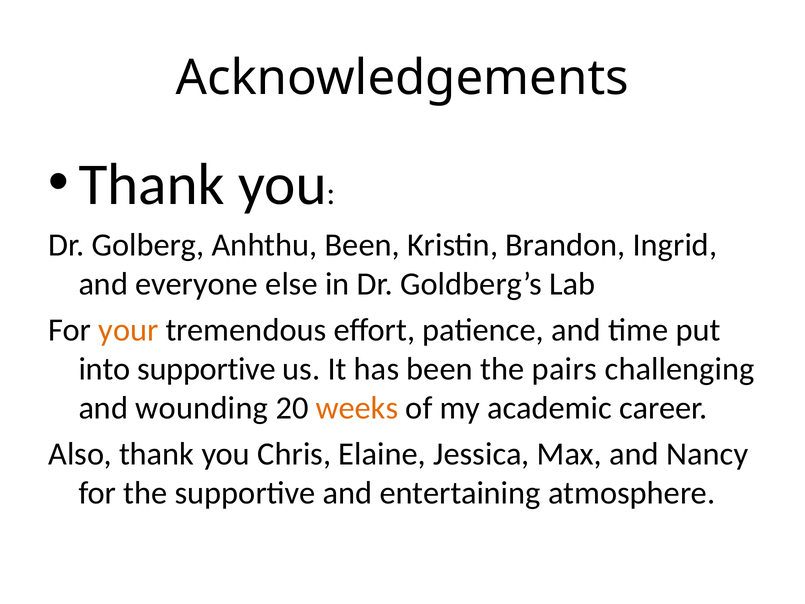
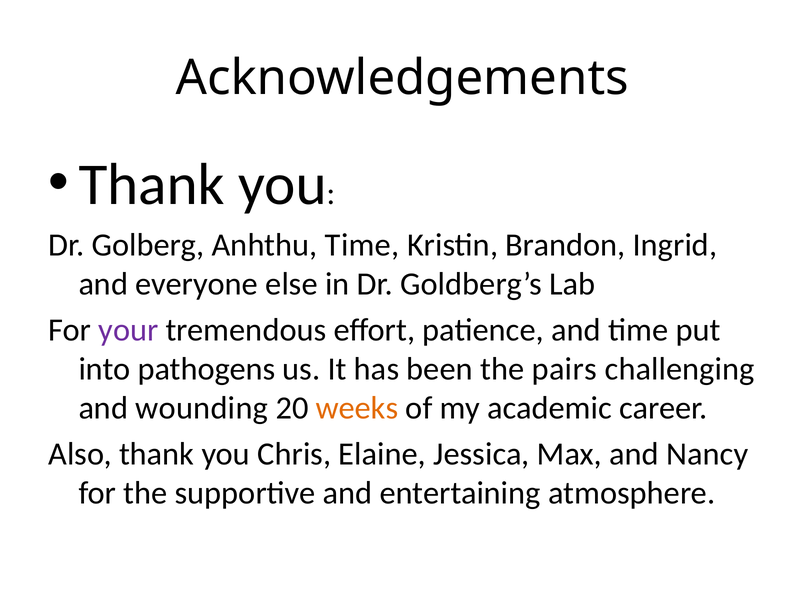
Anhthu Been: Been -> Time
your colour: orange -> purple
into supportive: supportive -> pathogens
